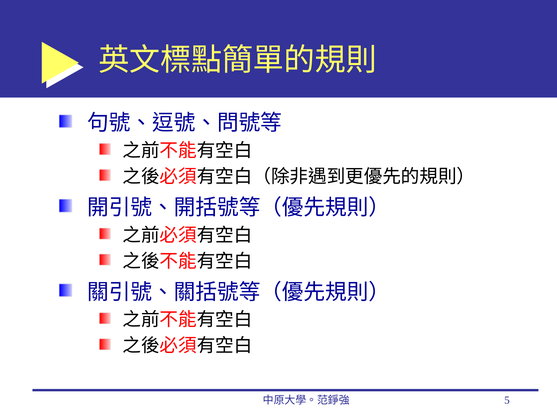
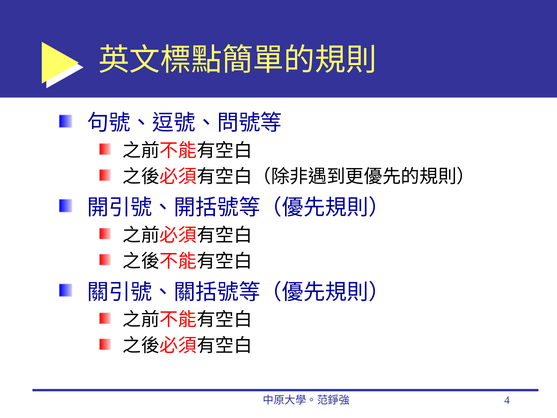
5: 5 -> 4
